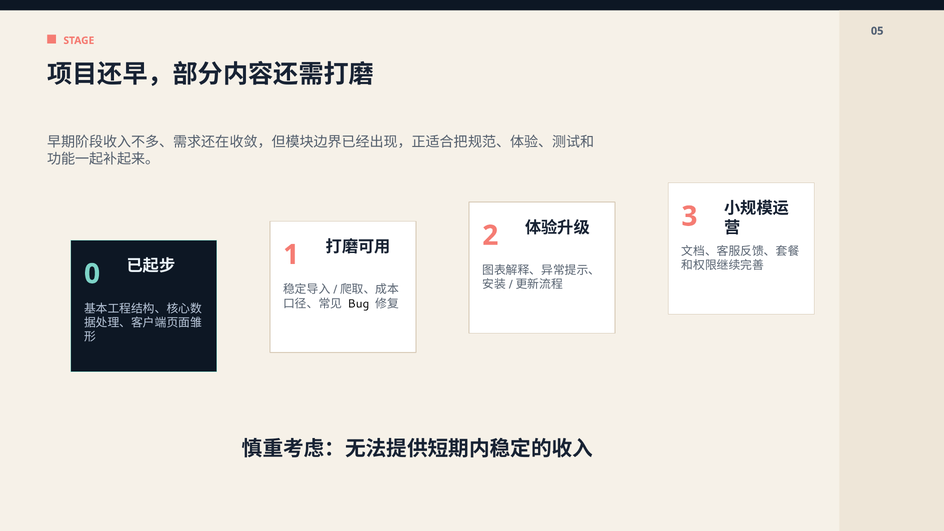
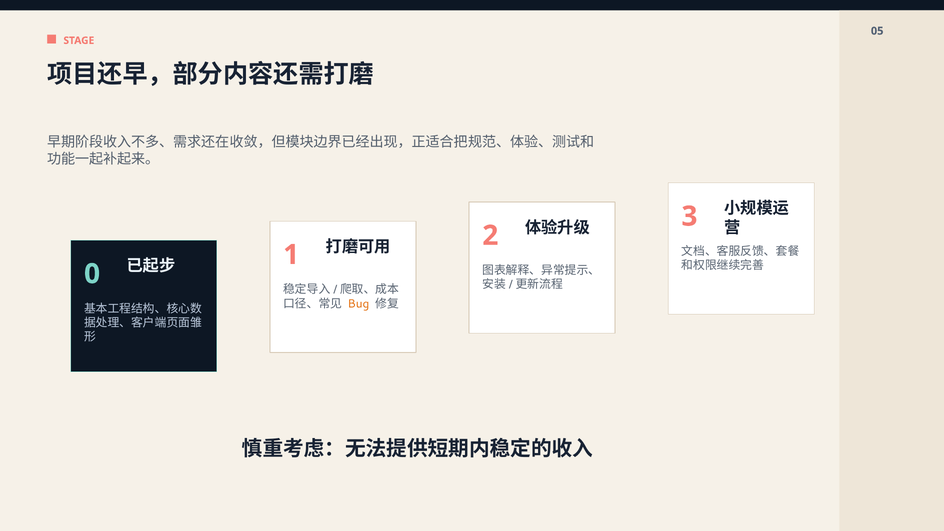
Bug colour: black -> orange
